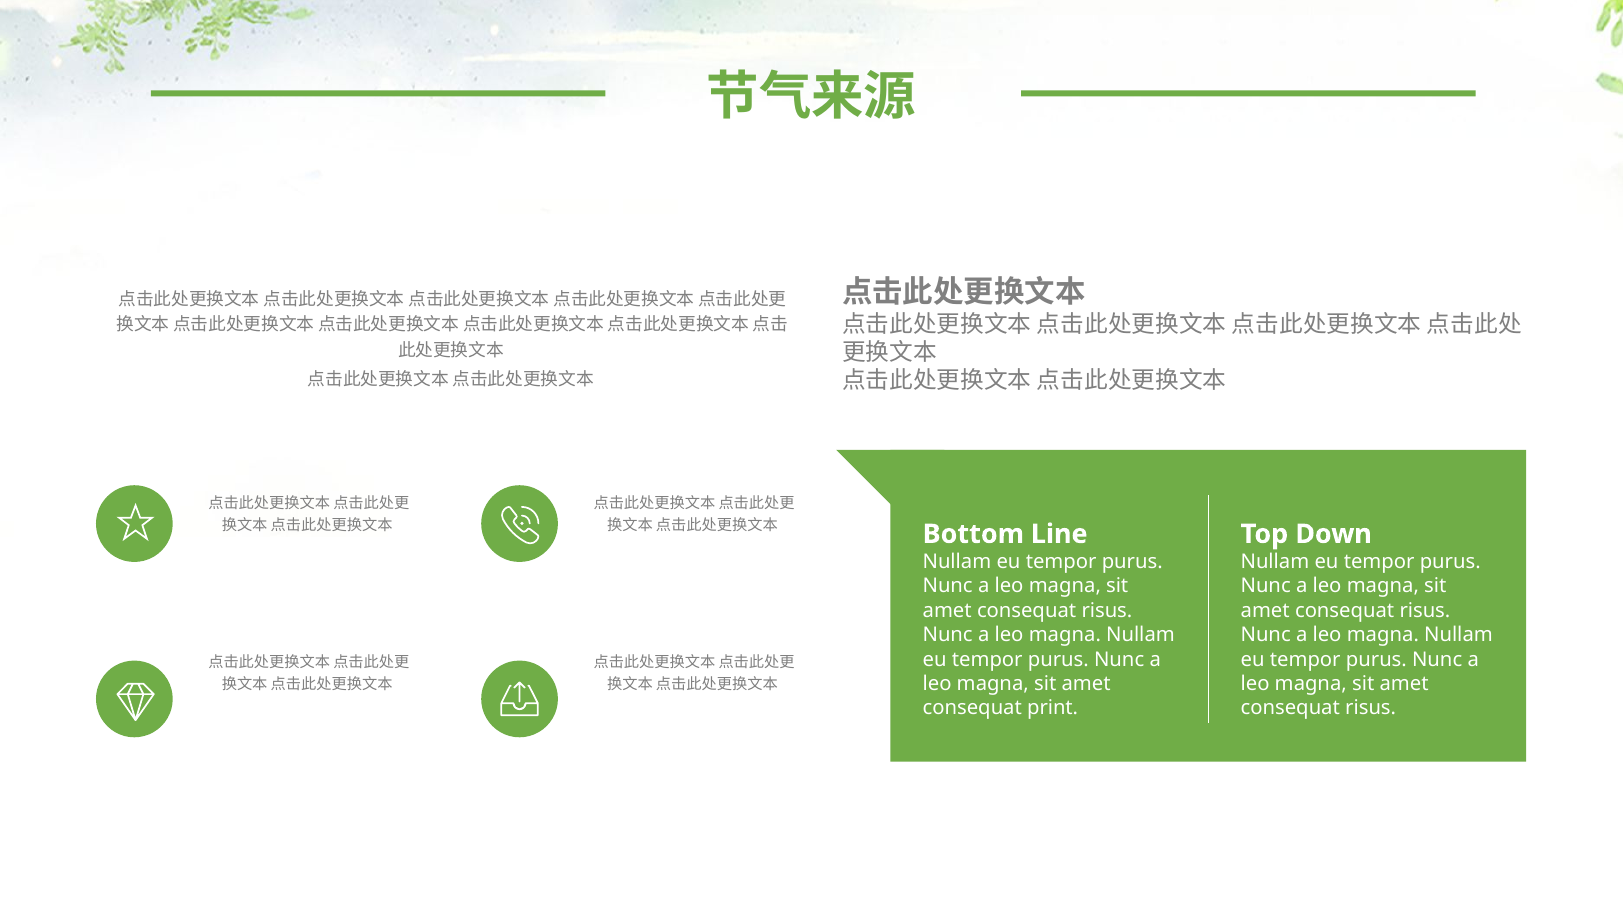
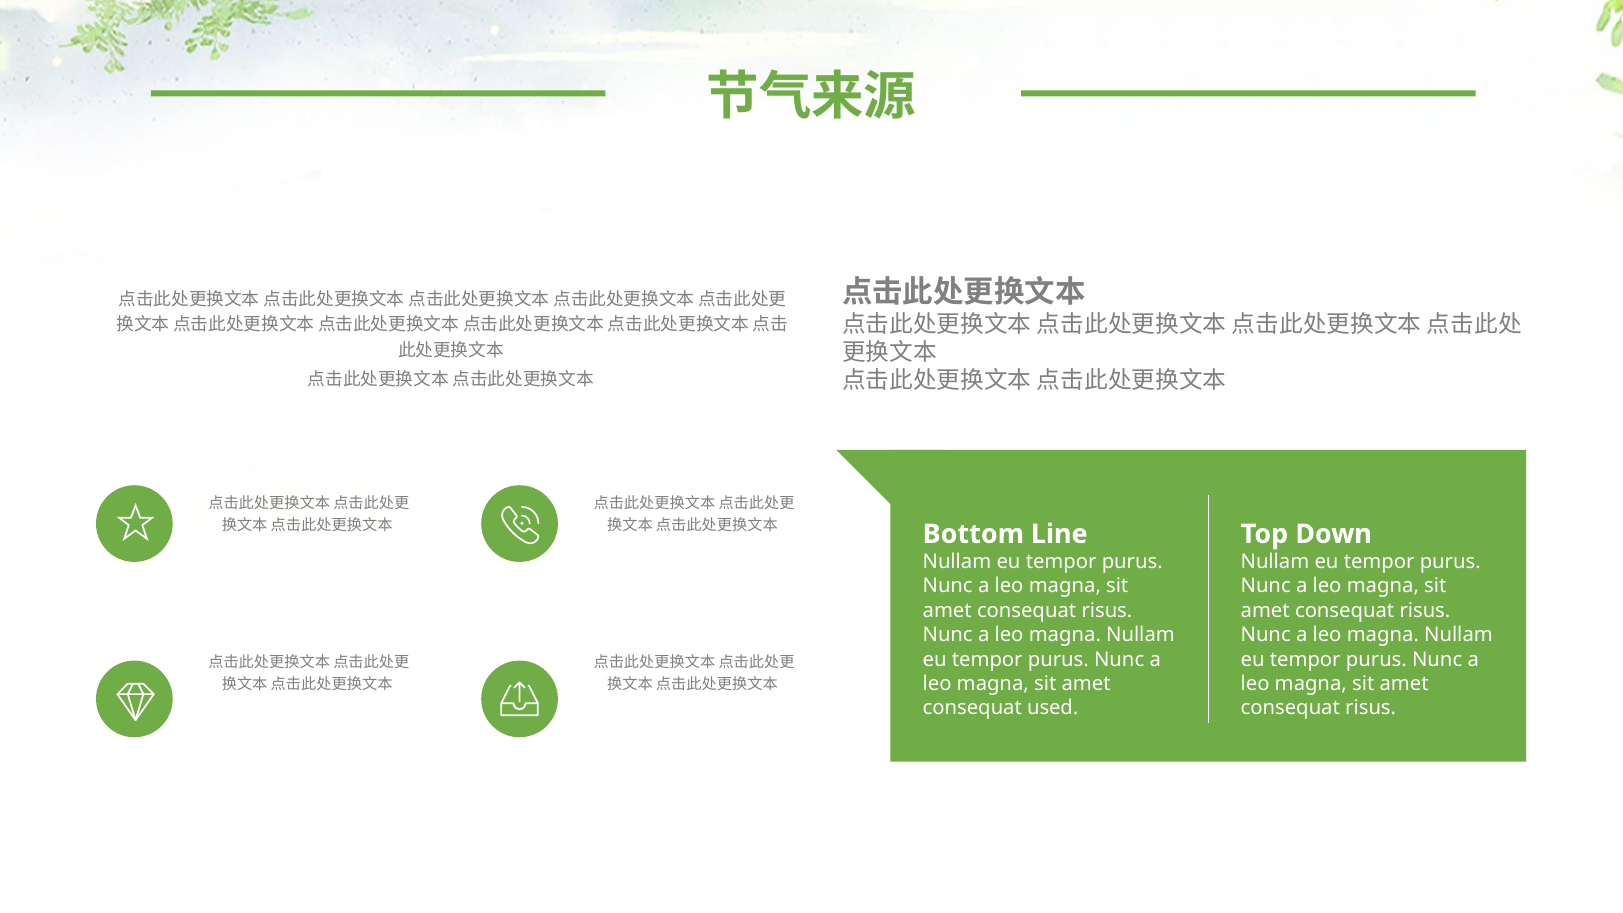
print: print -> used
